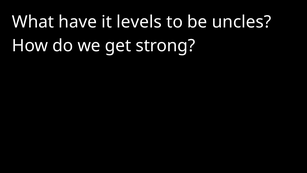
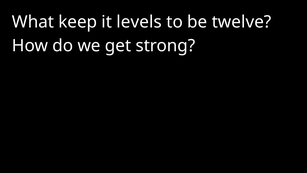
have: have -> keep
uncles: uncles -> twelve
